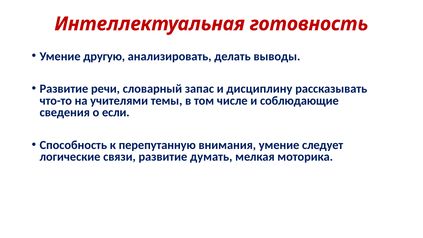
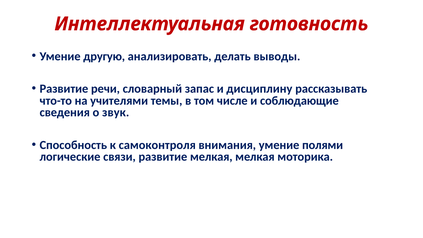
если: если -> звук
перепутанную: перепутанную -> самоконтроля
следует: следует -> полями
развитие думать: думать -> мелкая
